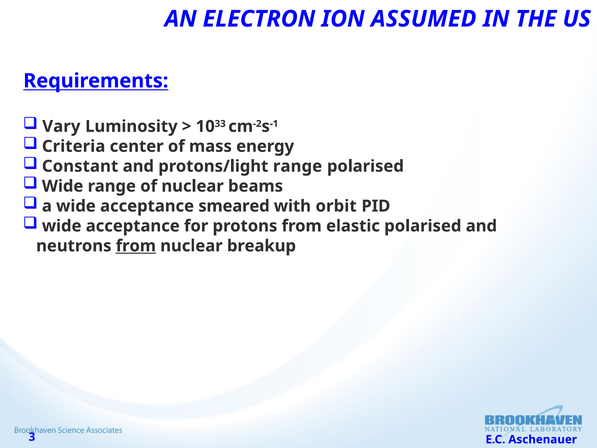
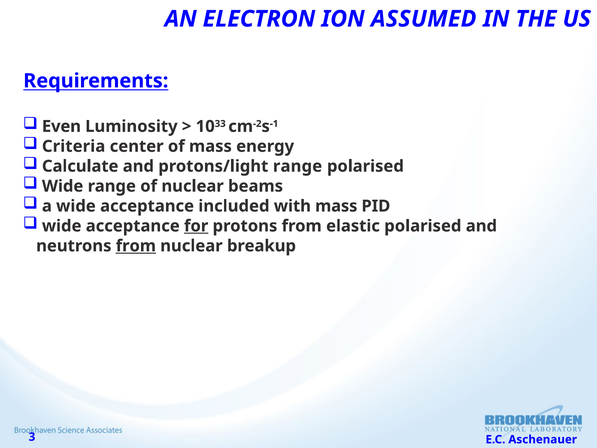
Vary: Vary -> Even
Constant: Constant -> Calculate
smeared: smeared -> included
with orbit: orbit -> mass
for underline: none -> present
